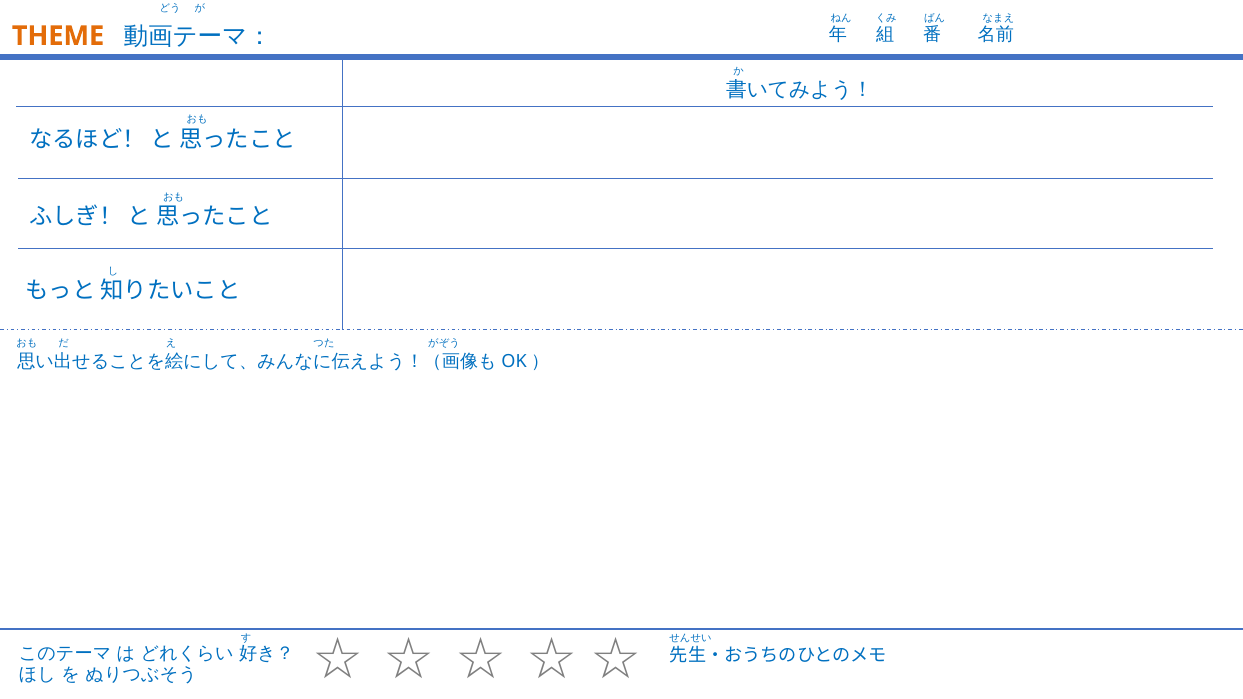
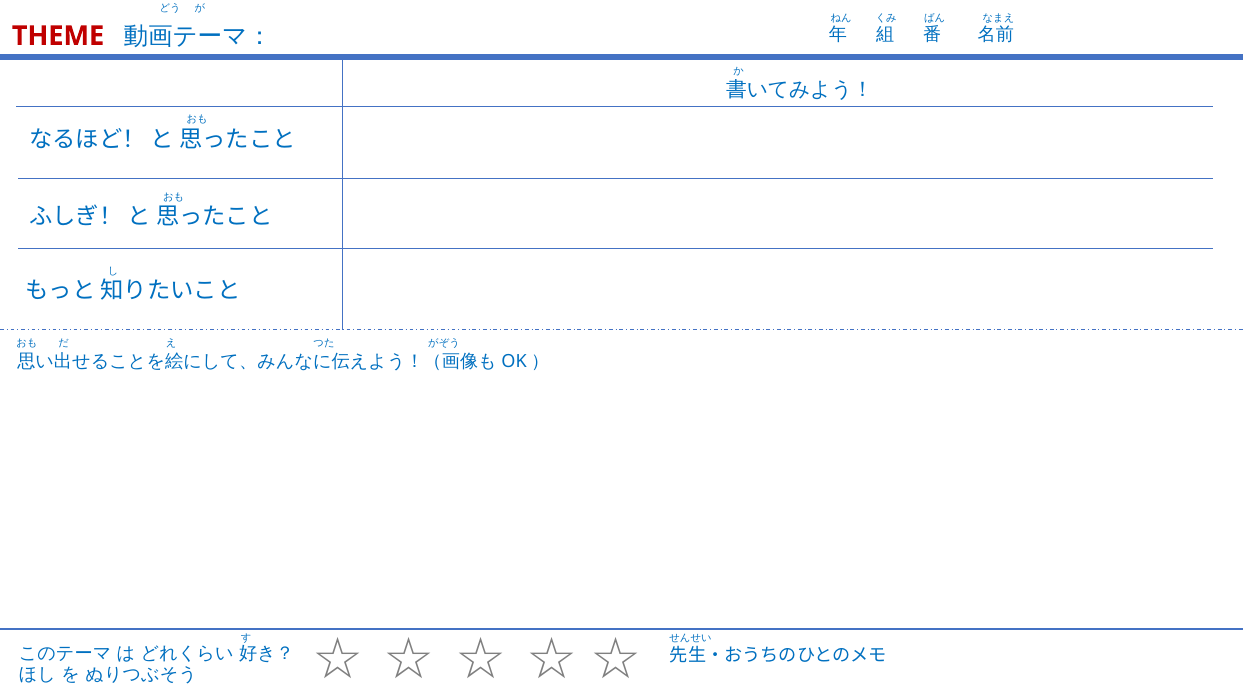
THEME colour: orange -> red
